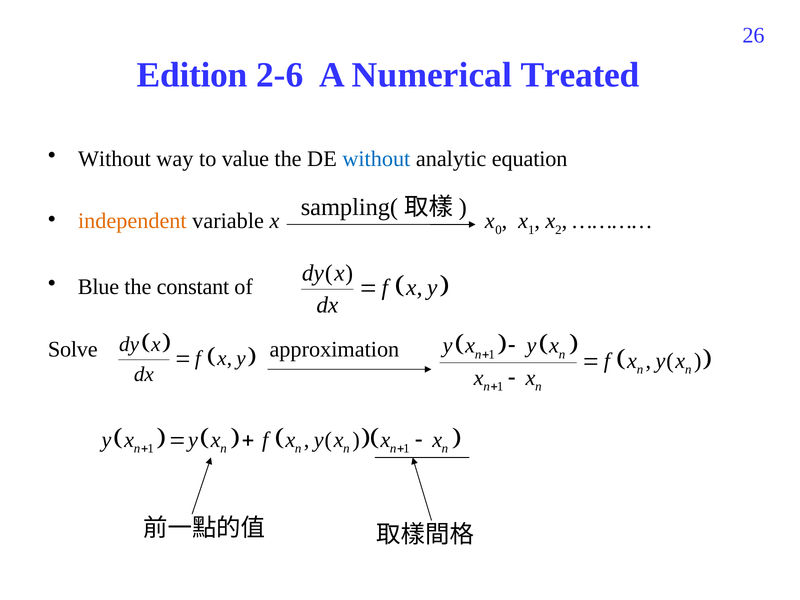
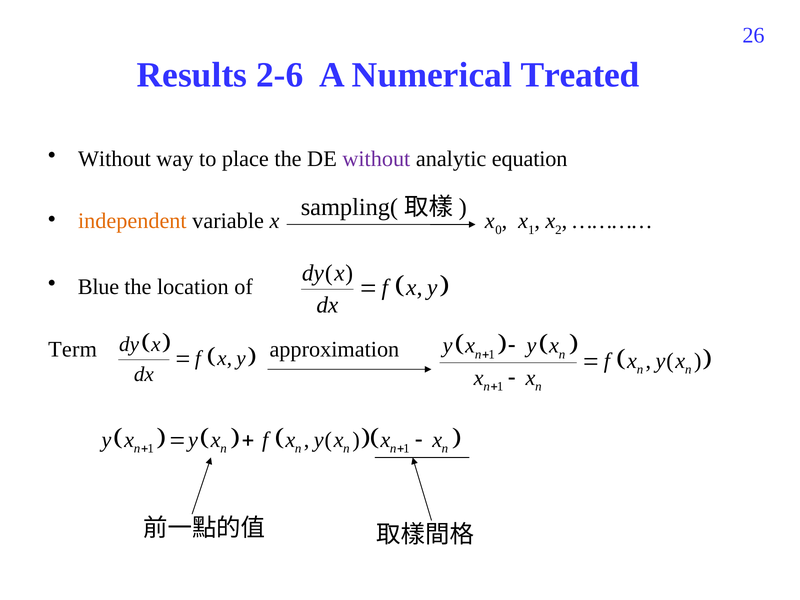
Edition: Edition -> Results
value: value -> place
without at (376, 159) colour: blue -> purple
constant: constant -> location
Solve: Solve -> Term
